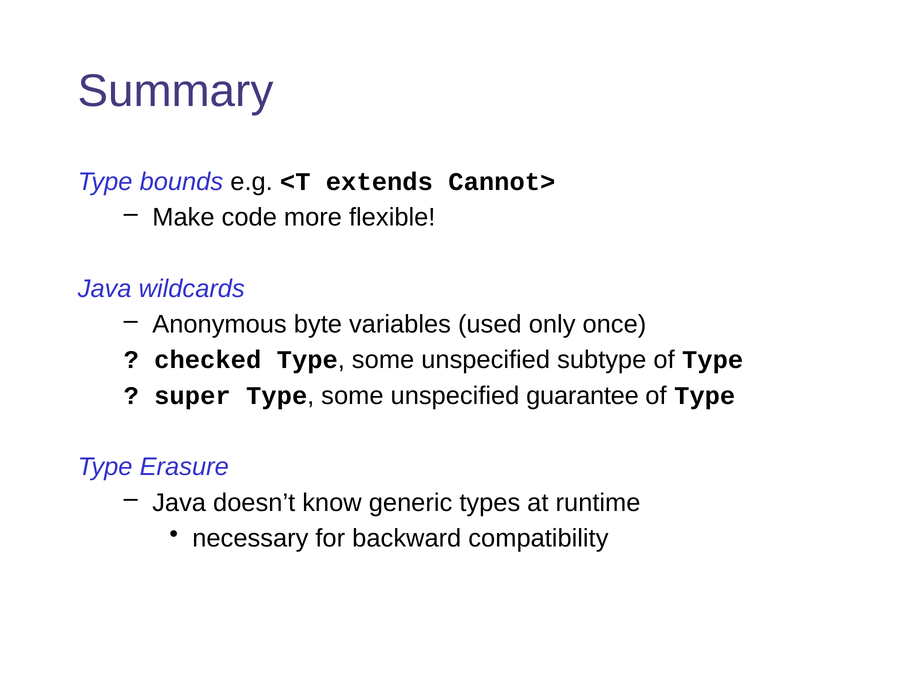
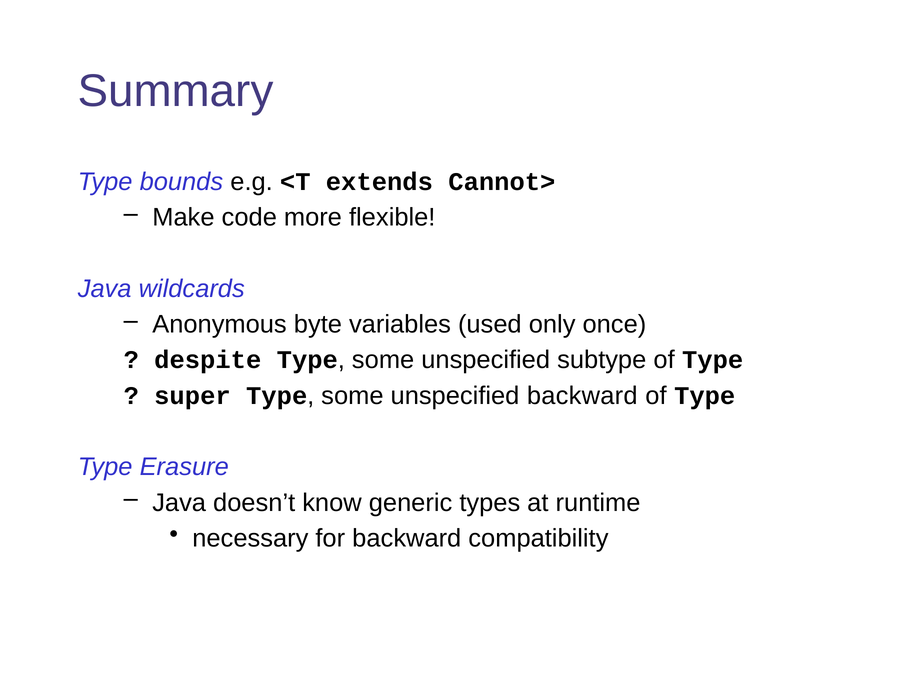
checked: checked -> despite
unspecified guarantee: guarantee -> backward
